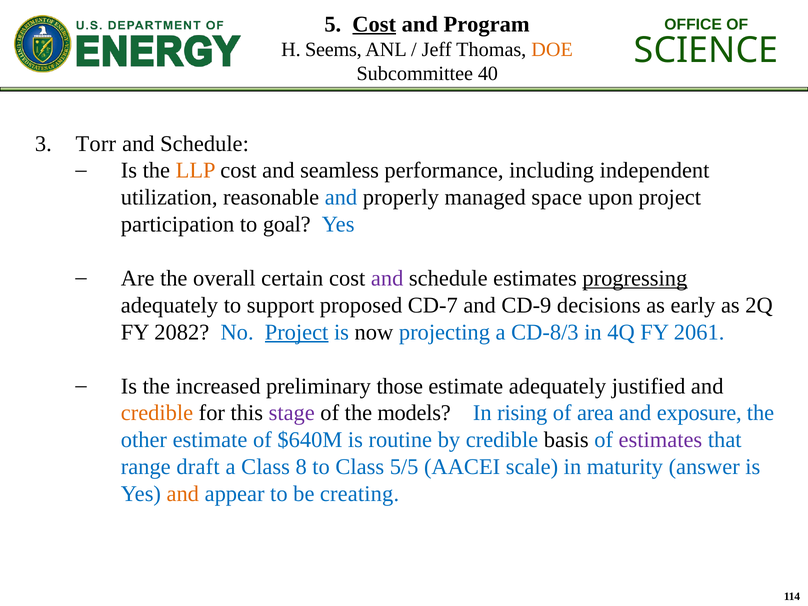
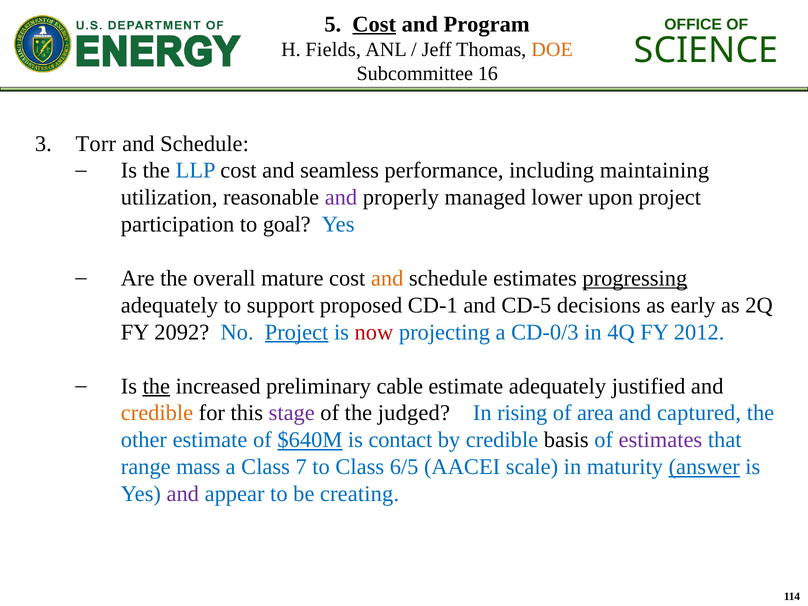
Seems: Seems -> Fields
40: 40 -> 16
LLP colour: orange -> blue
independent: independent -> maintaining
and at (341, 197) colour: blue -> purple
space: space -> lower
certain: certain -> mature
and at (387, 278) colour: purple -> orange
CD-7: CD-7 -> CD-1
CD-9: CD-9 -> CD-5
2082: 2082 -> 2092
now colour: black -> red
CD-8/3: CD-8/3 -> CD-0/3
2061: 2061 -> 2012
the at (156, 386) underline: none -> present
those: those -> cable
models: models -> judged
exposure: exposure -> captured
$640M underline: none -> present
routine: routine -> contact
draft: draft -> mass
8: 8 -> 7
5/5: 5/5 -> 6/5
answer underline: none -> present
and at (183, 494) colour: orange -> purple
